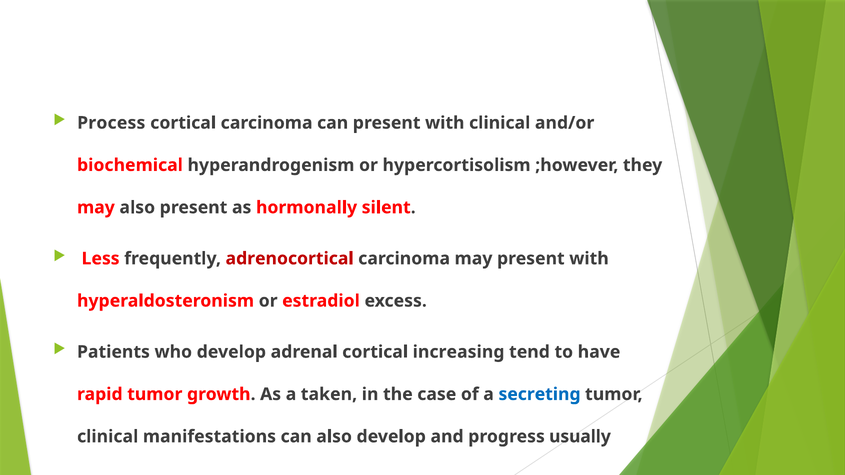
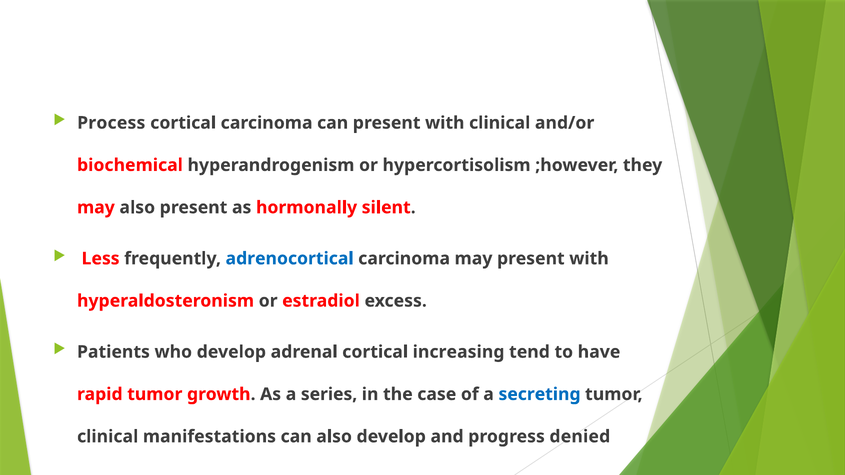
adrenocortical colour: red -> blue
taken: taken -> series
usually: usually -> denied
